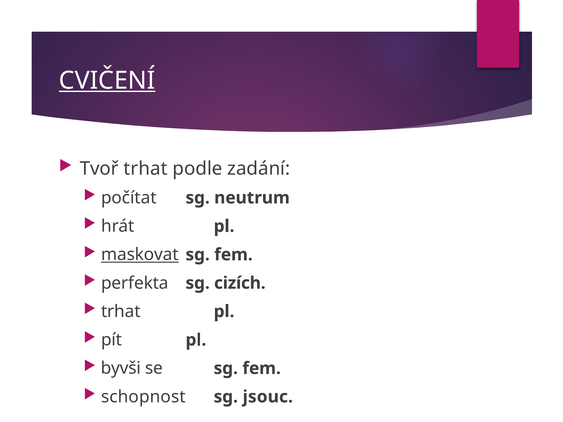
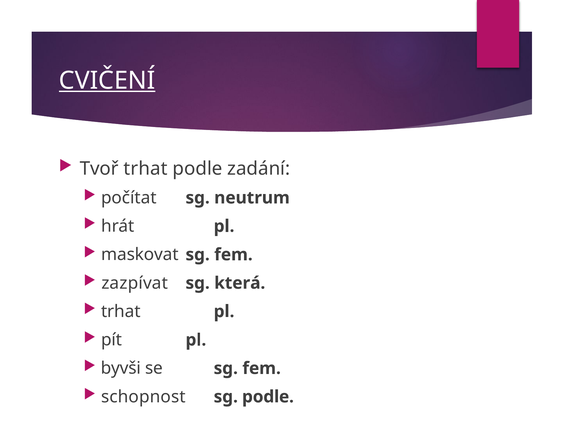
maskovat underline: present -> none
perfekta: perfekta -> zazpívat
cizích: cizích -> která
sg jsouc: jsouc -> podle
